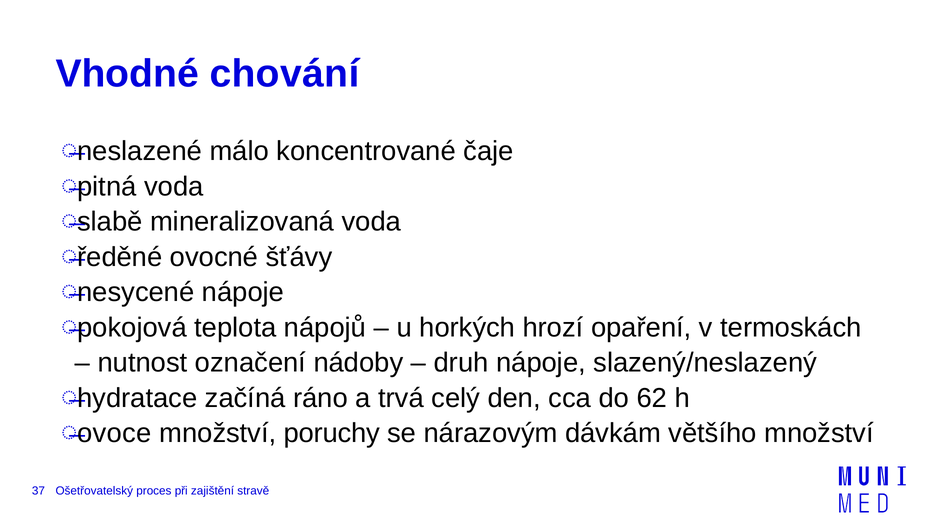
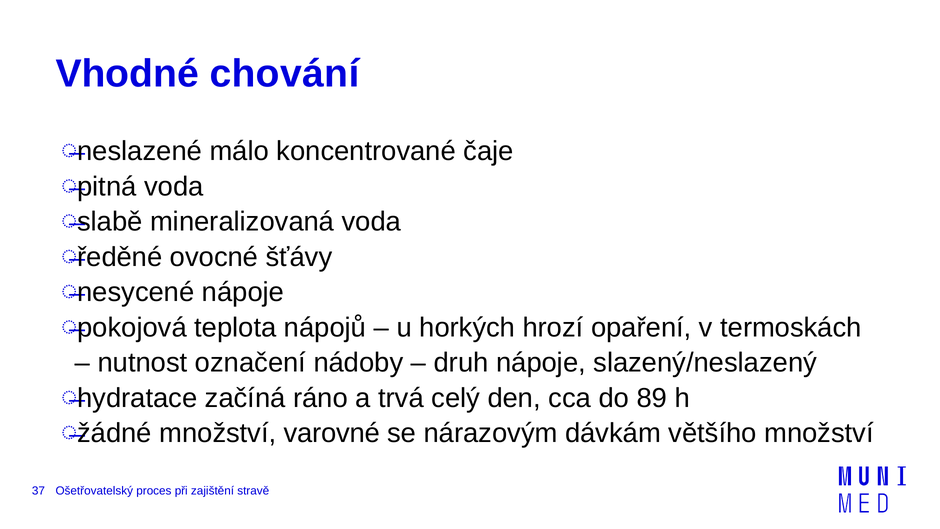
62: 62 -> 89
ovoce: ovoce -> žádné
poruchy: poruchy -> varovné
